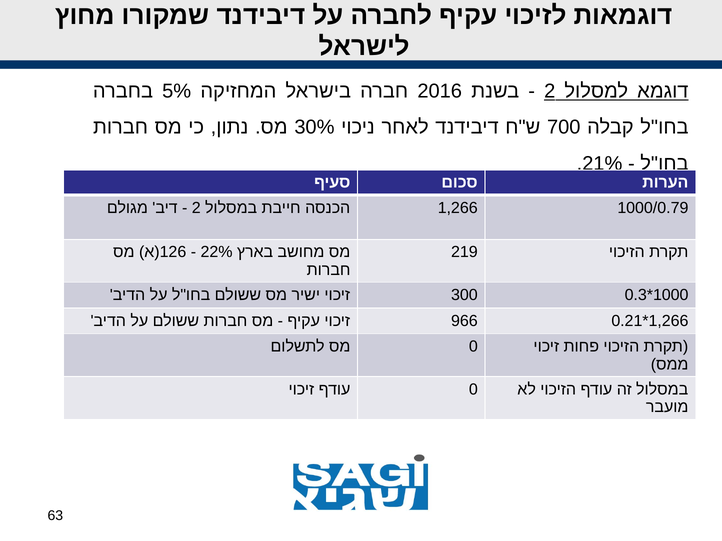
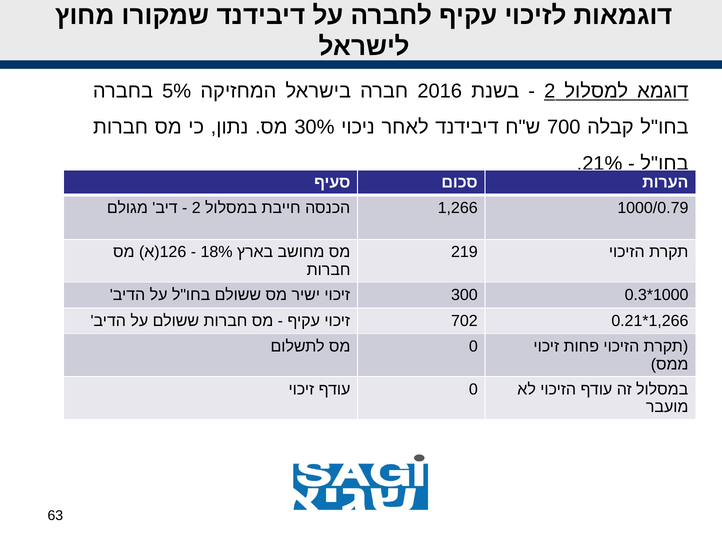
22%: 22% -> 18%
966: 966 -> 702
